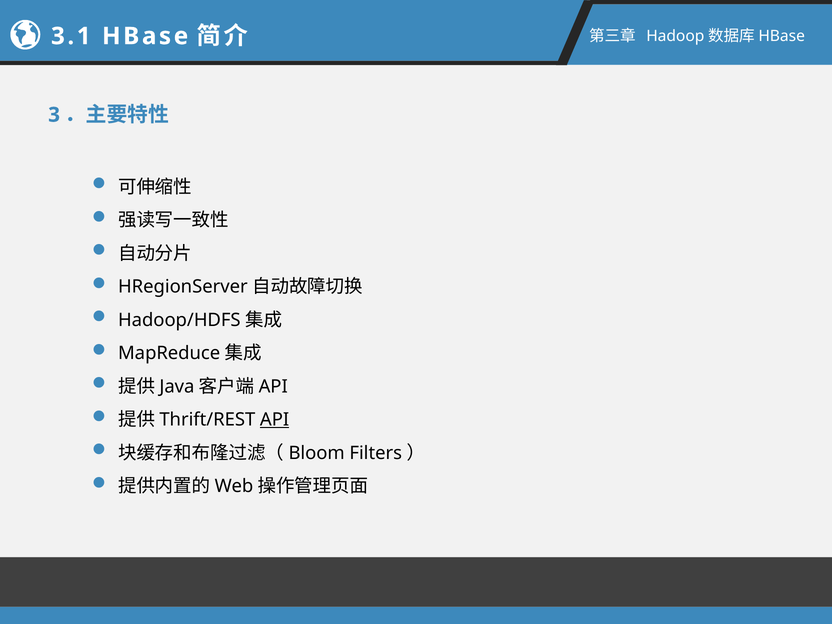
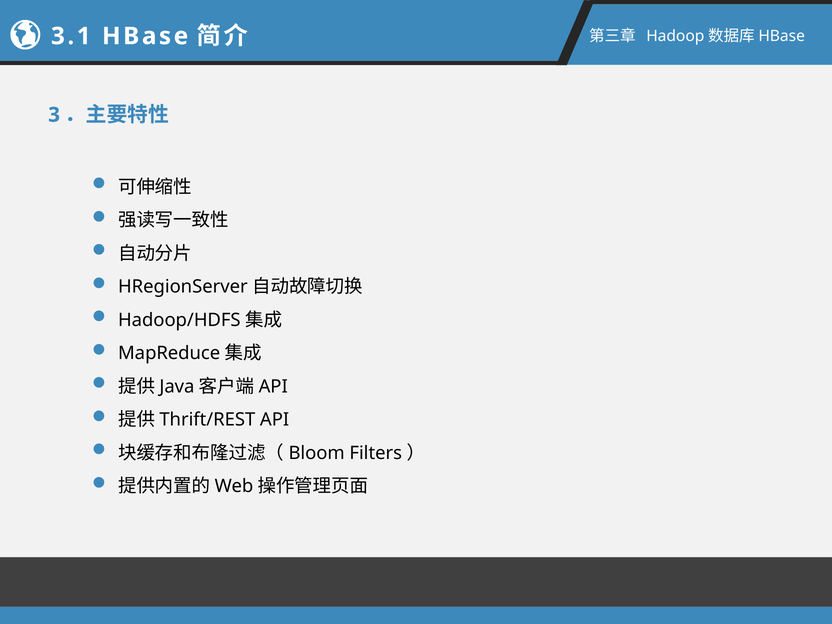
API underline: present -> none
